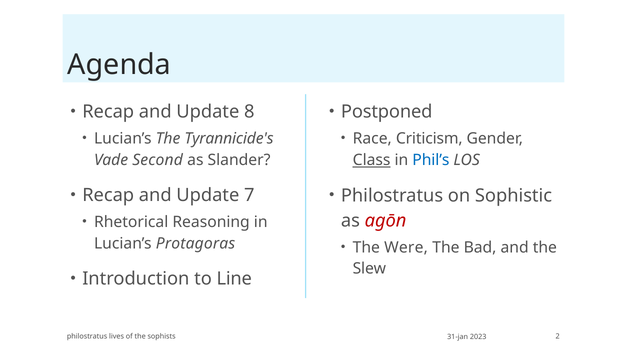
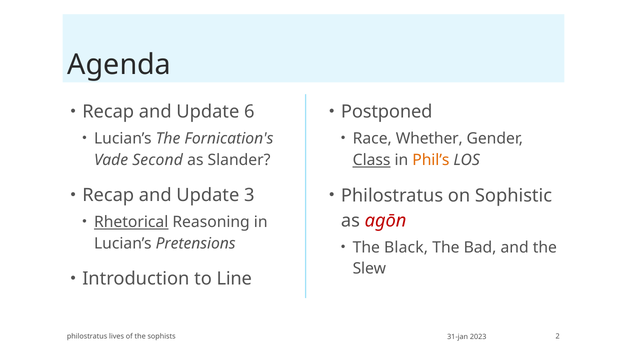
8: 8 -> 6
Tyrannicide's: Tyrannicide's -> Fornication's
Criticism: Criticism -> Whether
Phil’s colour: blue -> orange
7: 7 -> 3
Rhetorical underline: none -> present
Protagoras: Protagoras -> Pretensions
Were: Were -> Black
